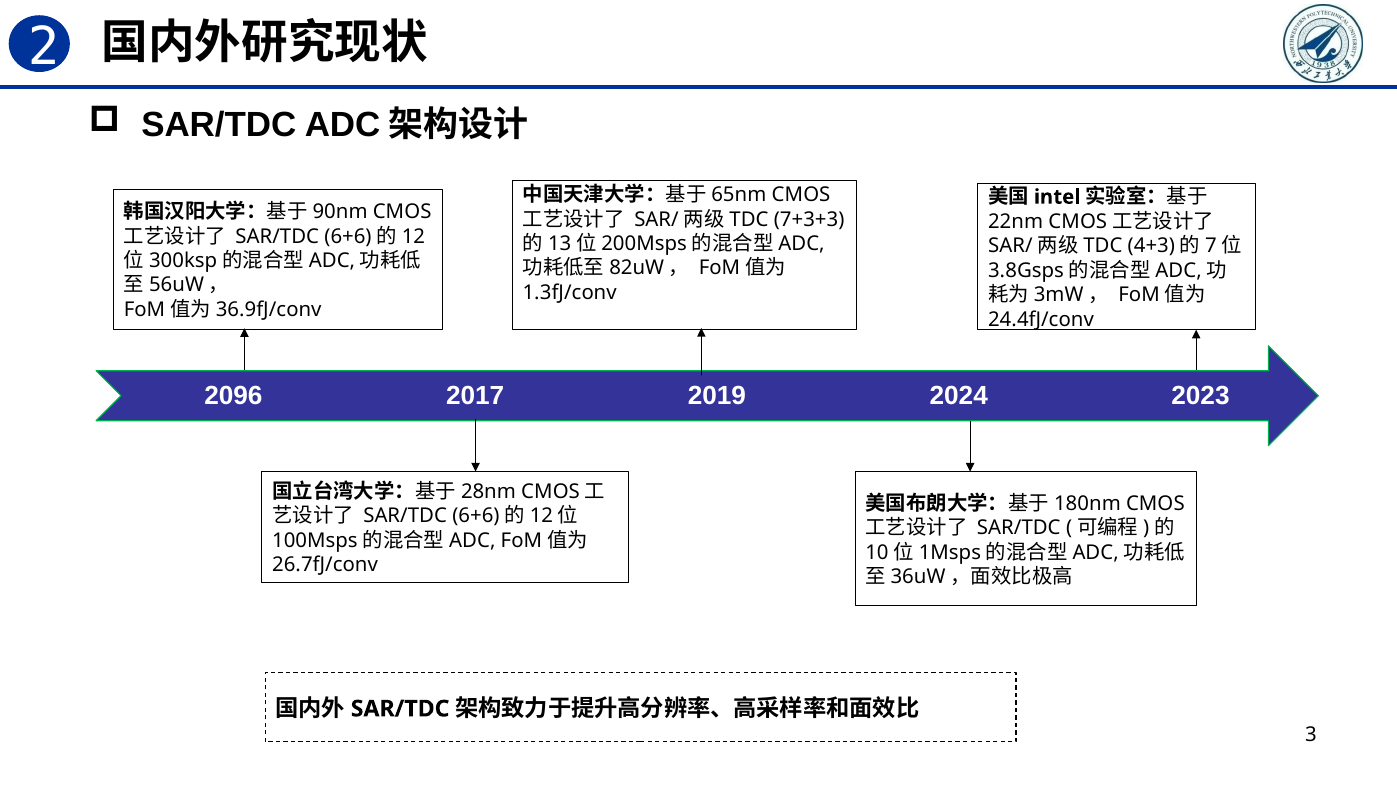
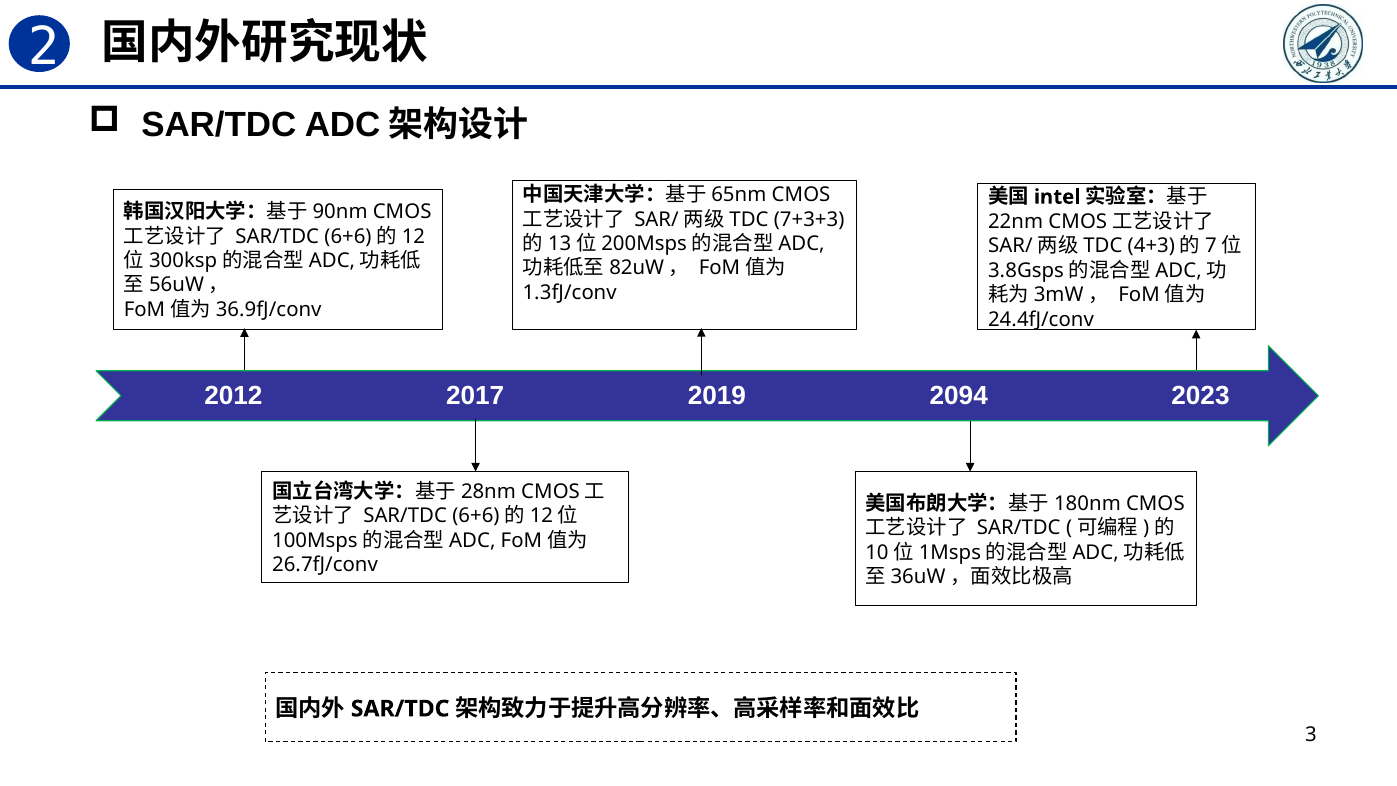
2096: 2096 -> 2012
2024: 2024 -> 2094
